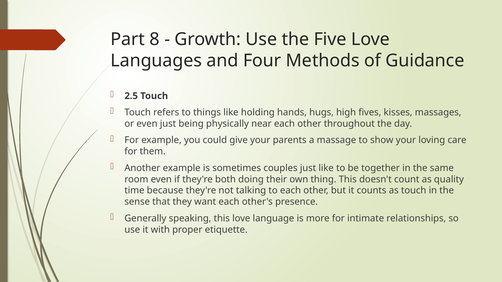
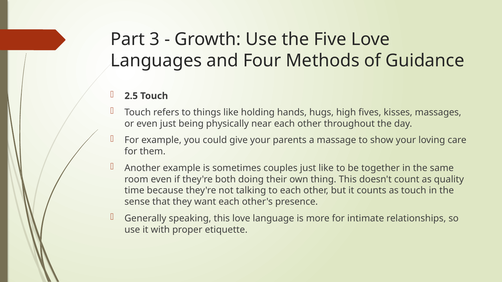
8: 8 -> 3
